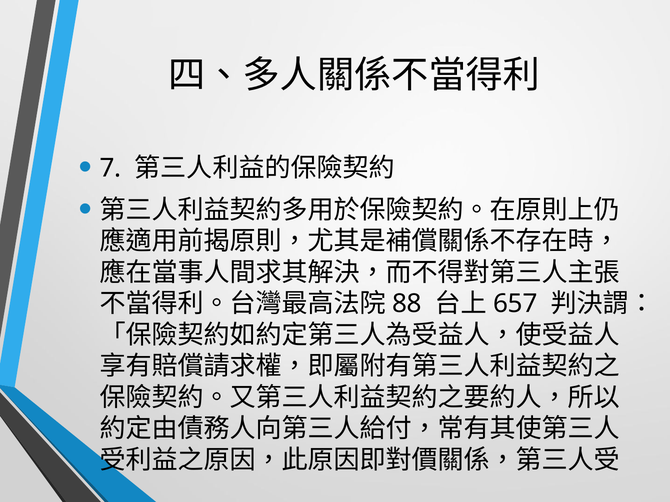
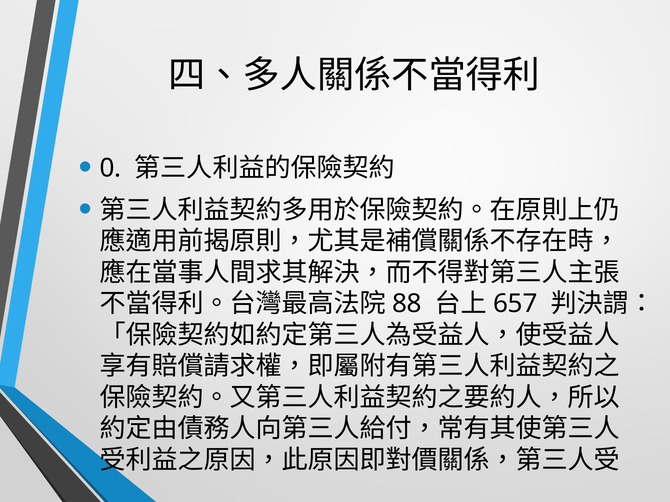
7: 7 -> 0
